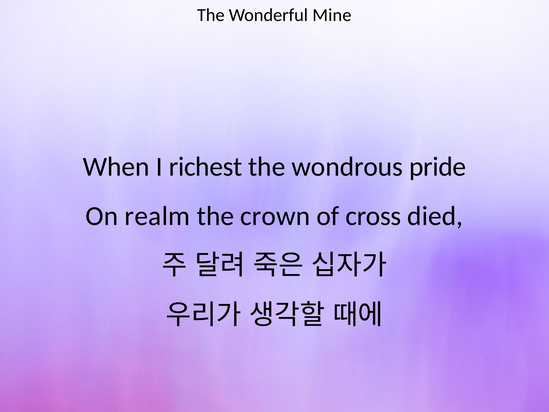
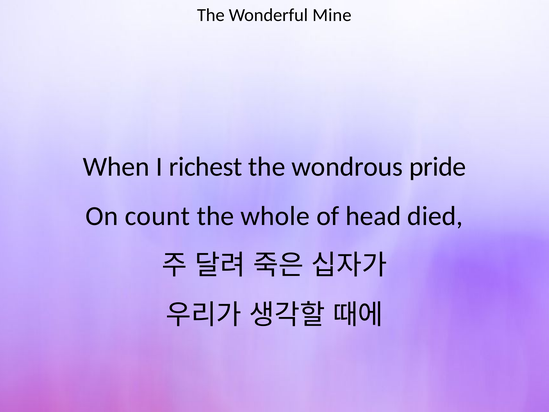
realm: realm -> count
crown: crown -> whole
cross: cross -> head
